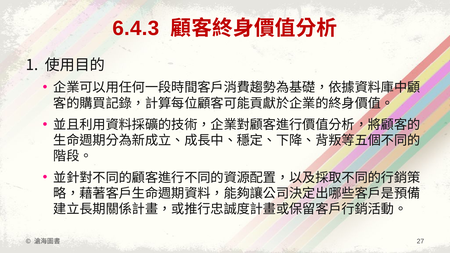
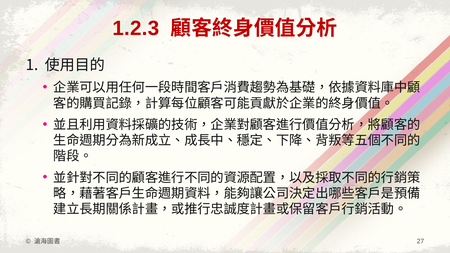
6.4.3: 6.4.3 -> 1.2.3
